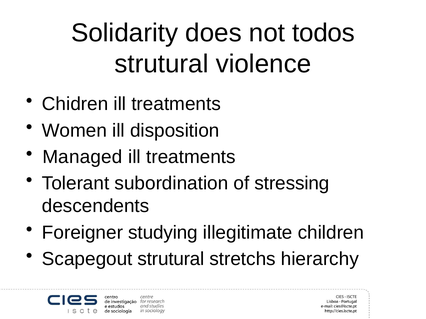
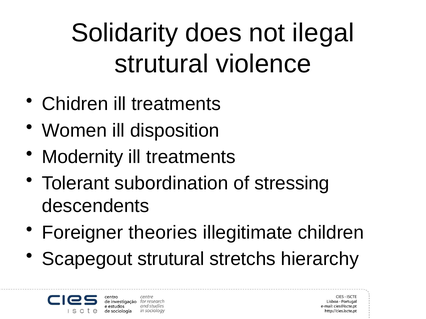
todos: todos -> ilegal
Managed: Managed -> Modernity
studying: studying -> theories
